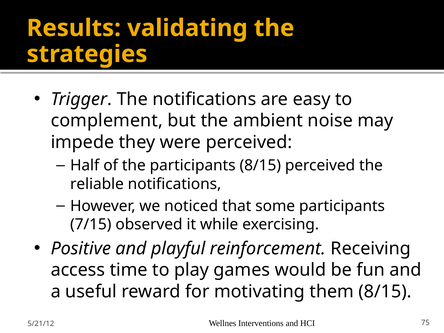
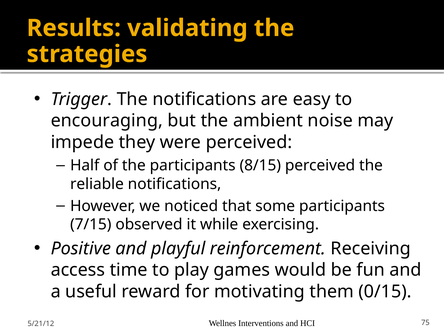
complement: complement -> encouraging
them 8/15: 8/15 -> 0/15
